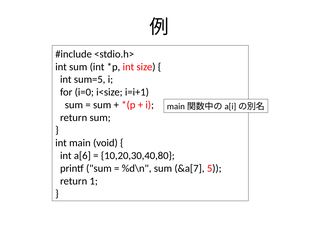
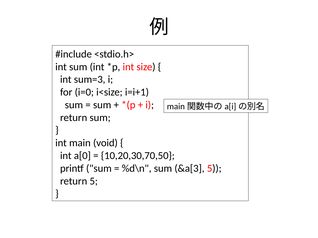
sum=5: sum=5 -> sum=3
a[6: a[6 -> a[0
10,20,30,40,80: 10,20,30,40,80 -> 10,20,30,70,50
&a[7: &a[7 -> &a[3
return 1: 1 -> 5
